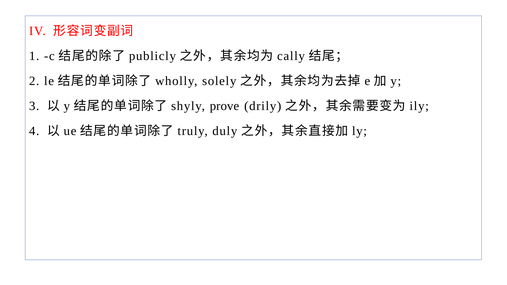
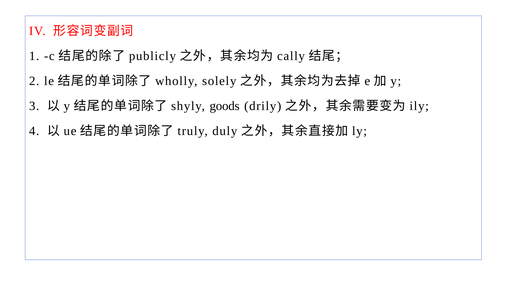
prove: prove -> goods
